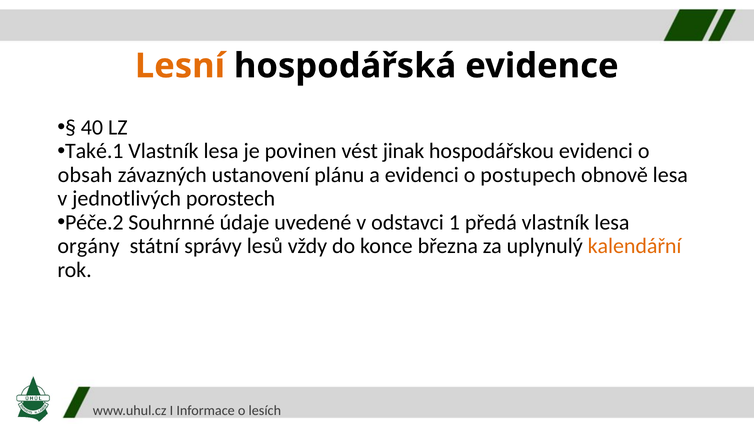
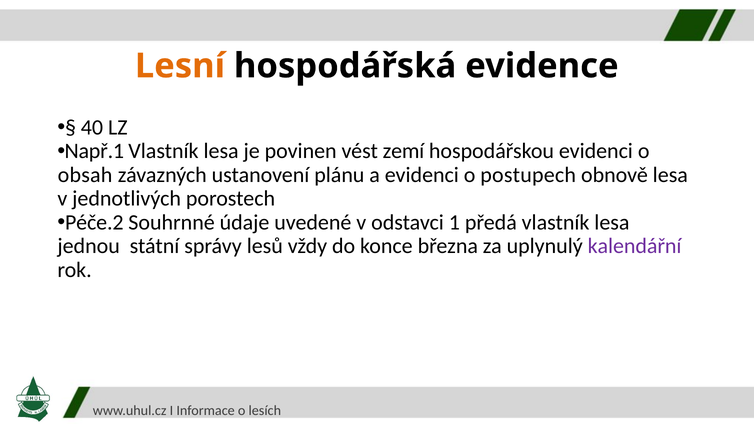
Také.1: Také.1 -> Např.1
jinak: jinak -> zemí
orgány: orgány -> jednou
kalendářní colour: orange -> purple
